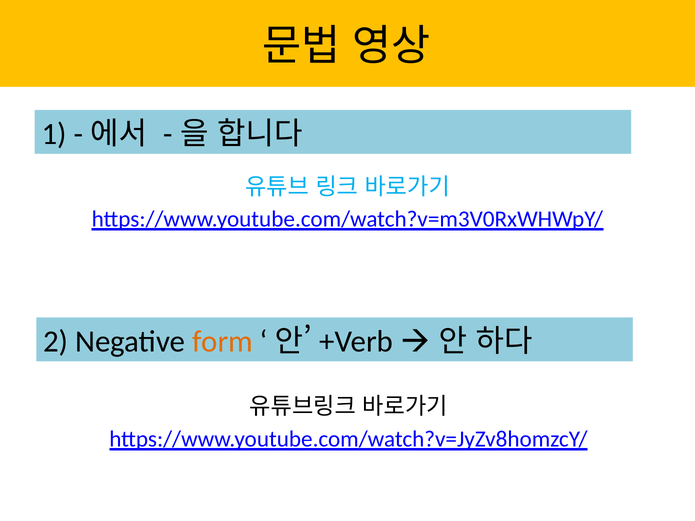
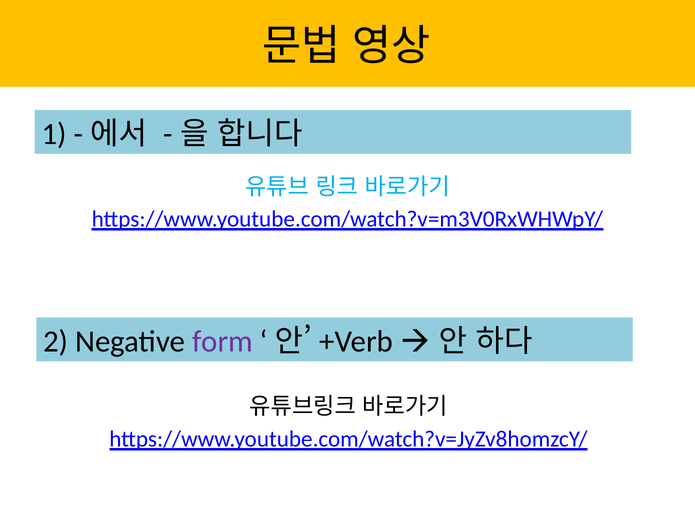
form colour: orange -> purple
